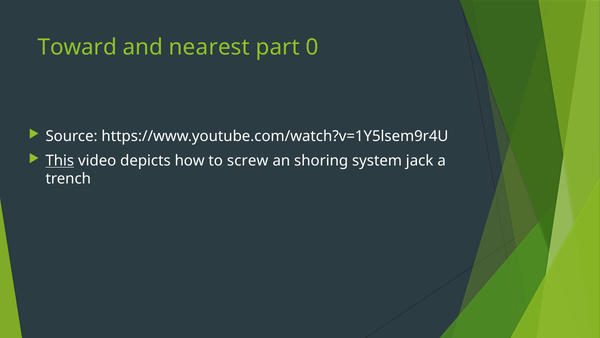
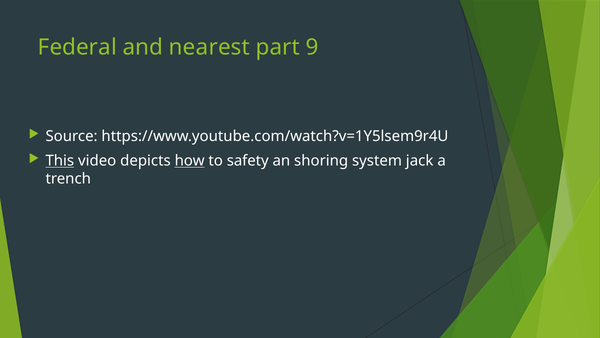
Toward: Toward -> Federal
0: 0 -> 9
how underline: none -> present
screw: screw -> safety
